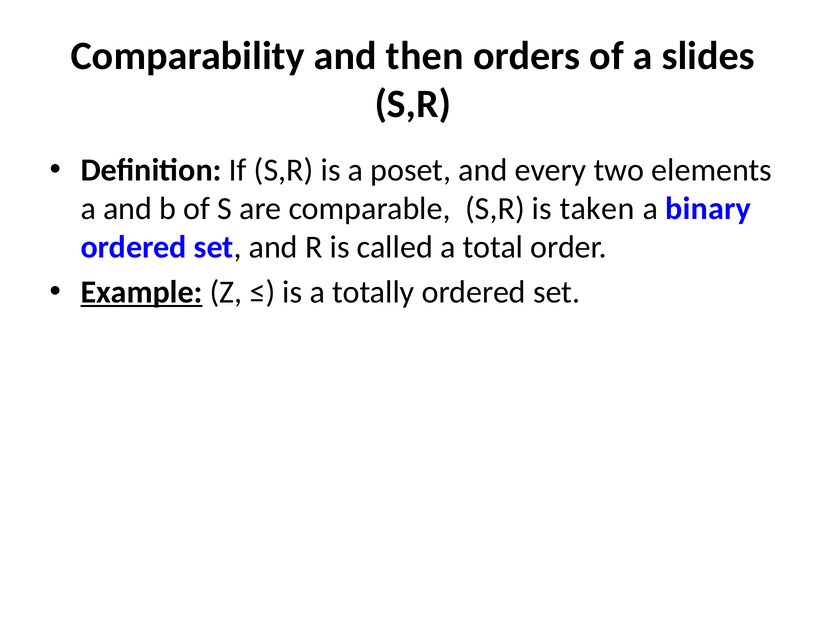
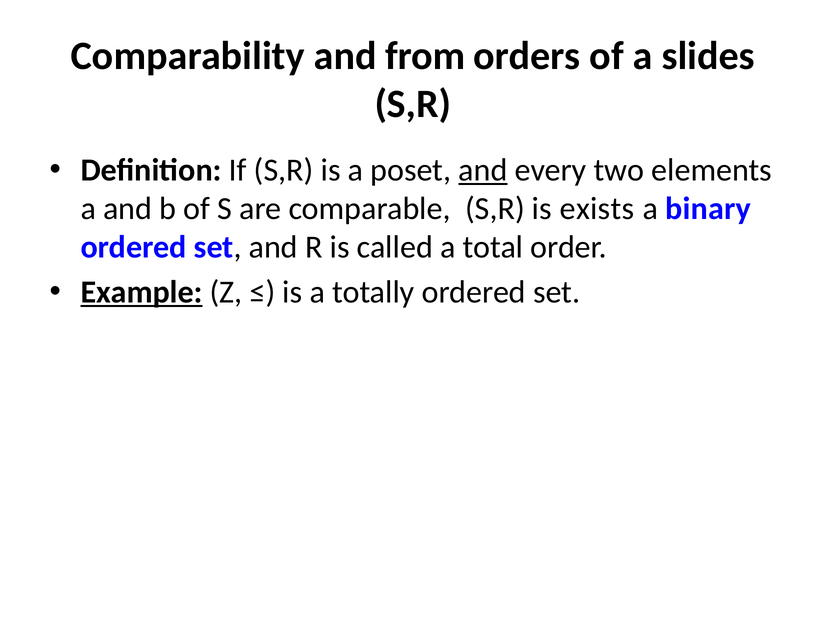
then: then -> from
and at (483, 170) underline: none -> present
taken: taken -> exists
